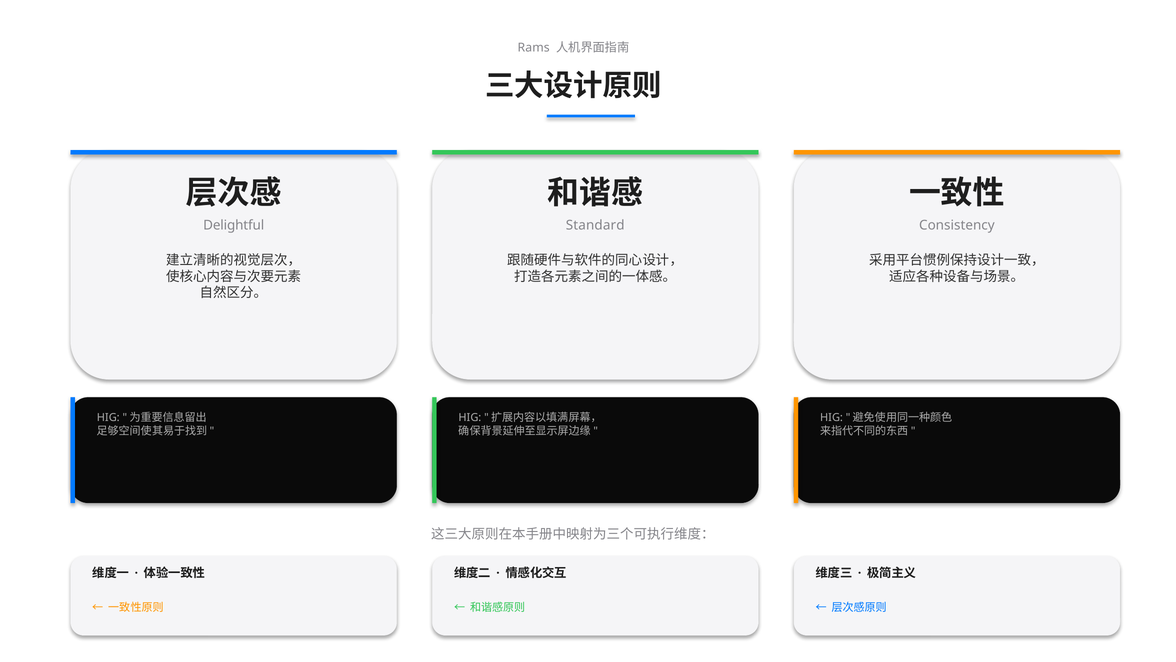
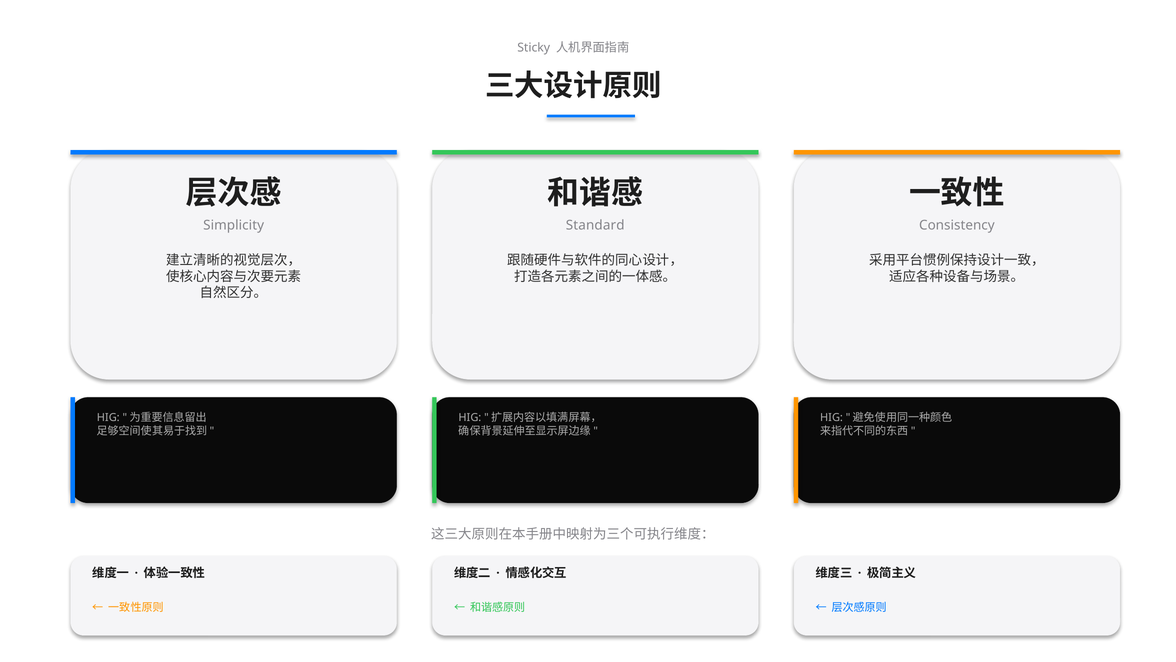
Rams: Rams -> Sticky
Delightful: Delightful -> Simplicity
